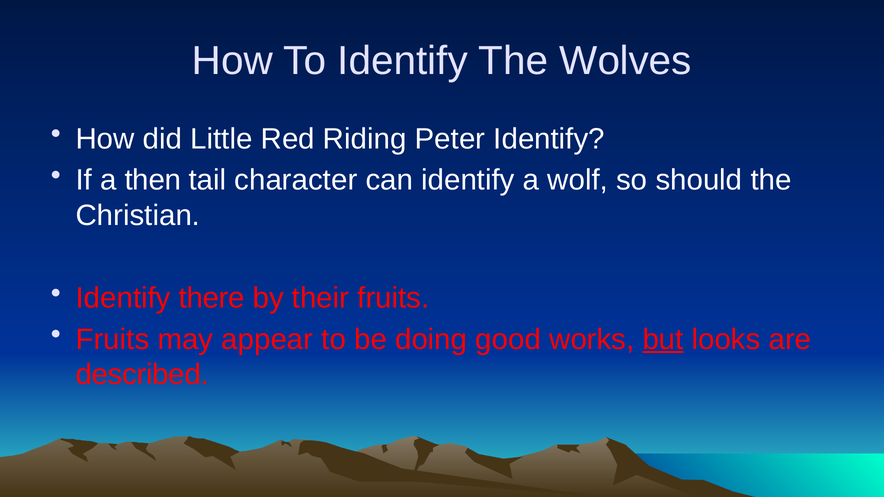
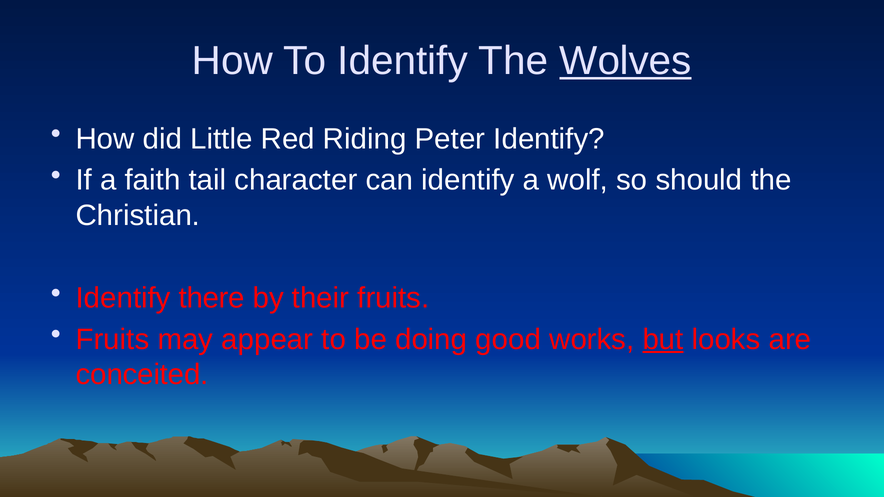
Wolves underline: none -> present
then: then -> faith
described: described -> conceited
